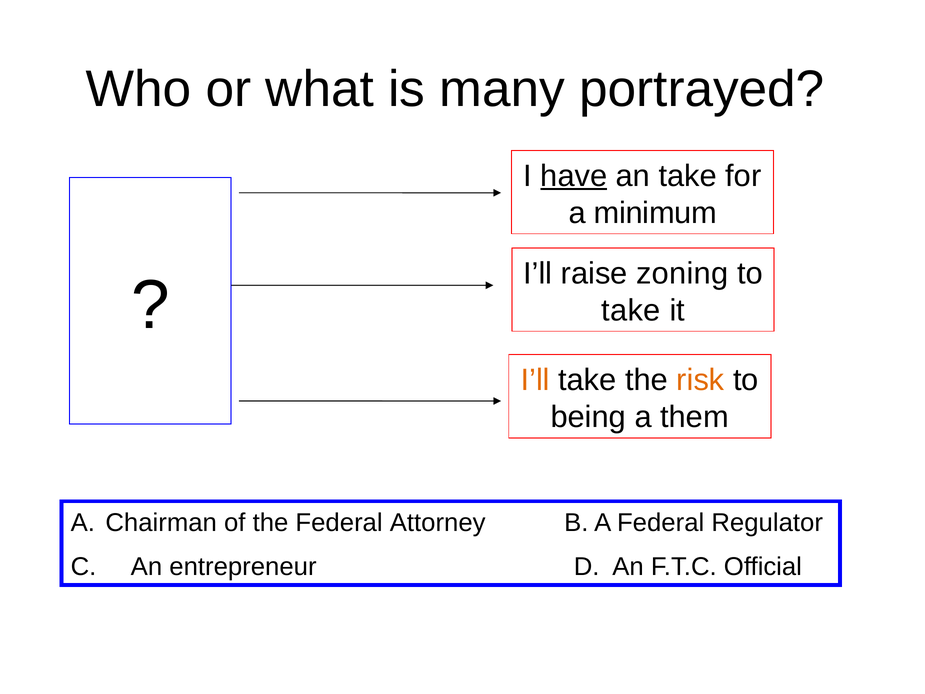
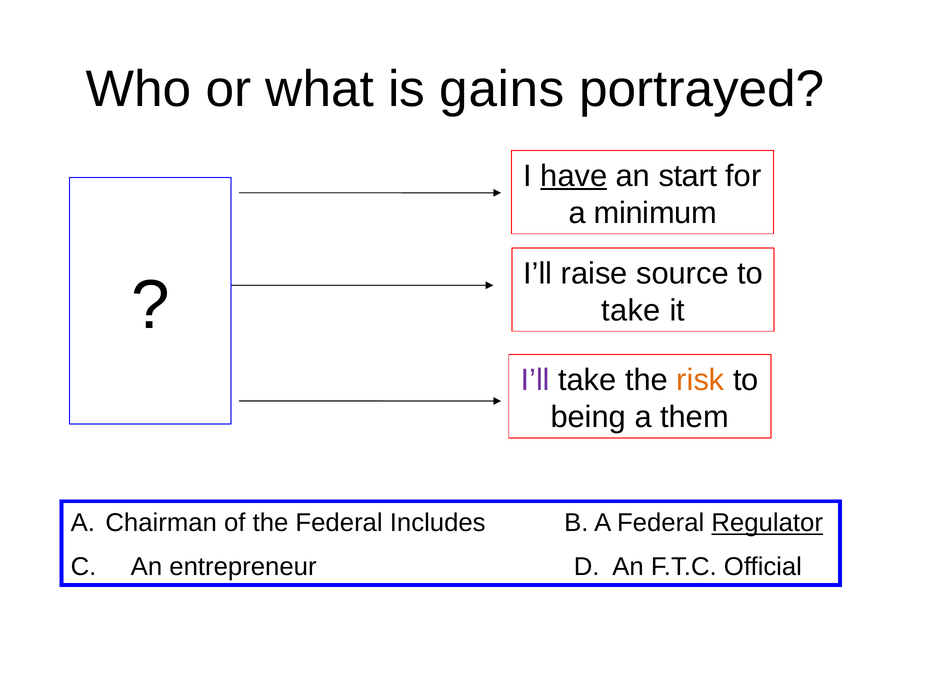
many: many -> gains
an take: take -> start
zoning: zoning -> source
I’ll at (535, 380) colour: orange -> purple
Attorney: Attorney -> Includes
Regulator underline: none -> present
